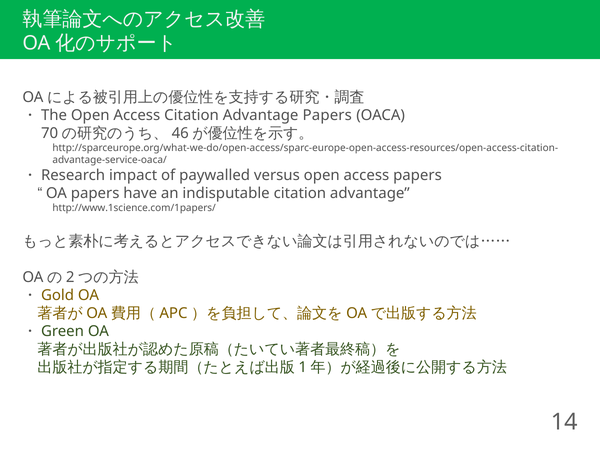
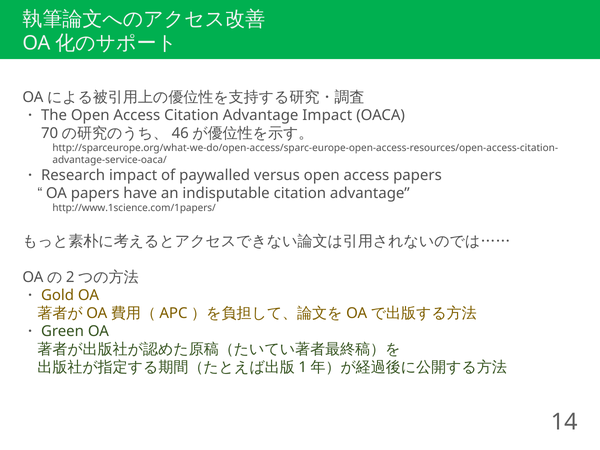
Advantage Papers: Papers -> Impact
